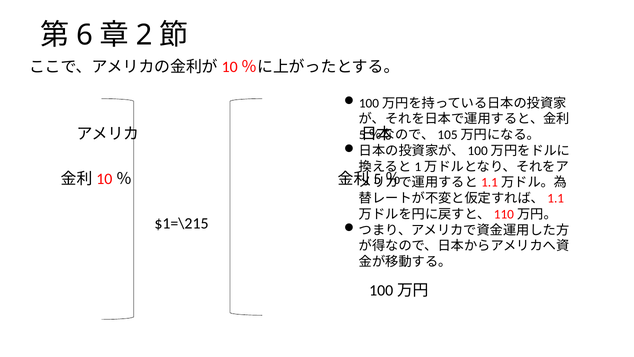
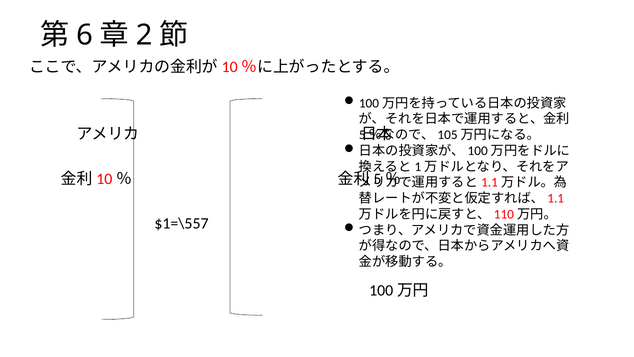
$1=\215: $1=\215 -> $1=\557
